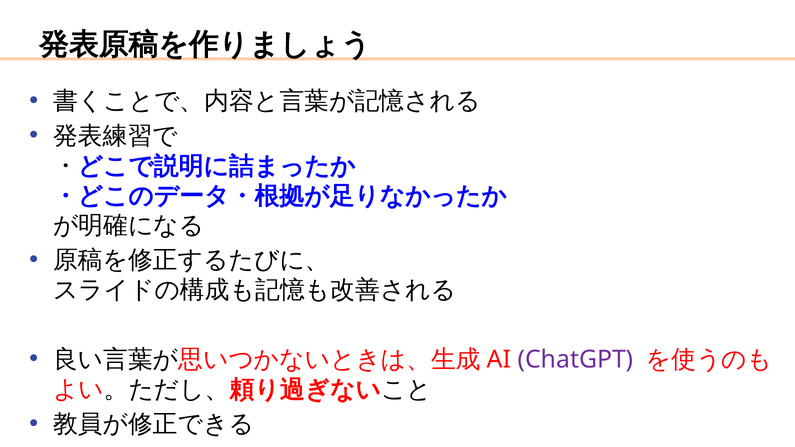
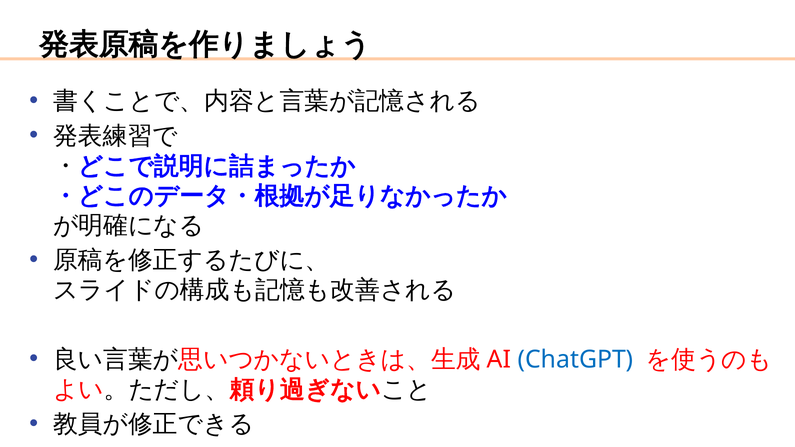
ChatGPT colour: purple -> blue
